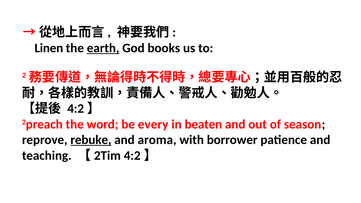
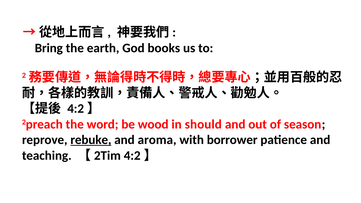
Linen: Linen -> Bring
earth underline: present -> none
every: every -> wood
beaten: beaten -> should
